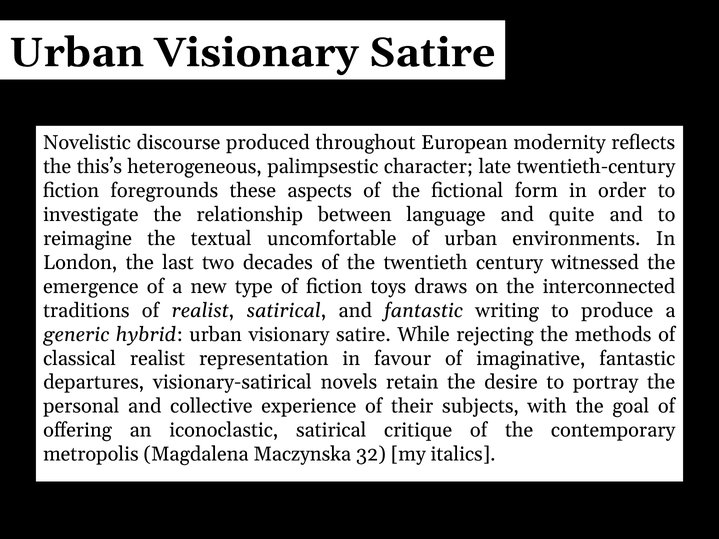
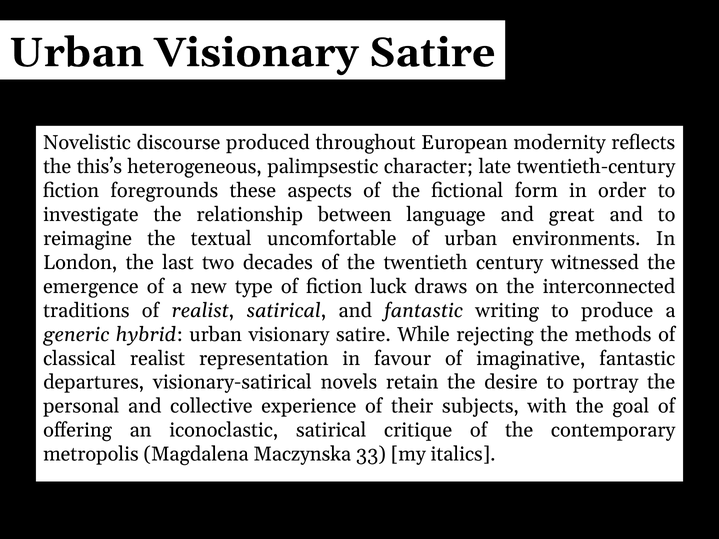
quite: quite -> great
toys: toys -> luck
32: 32 -> 33
